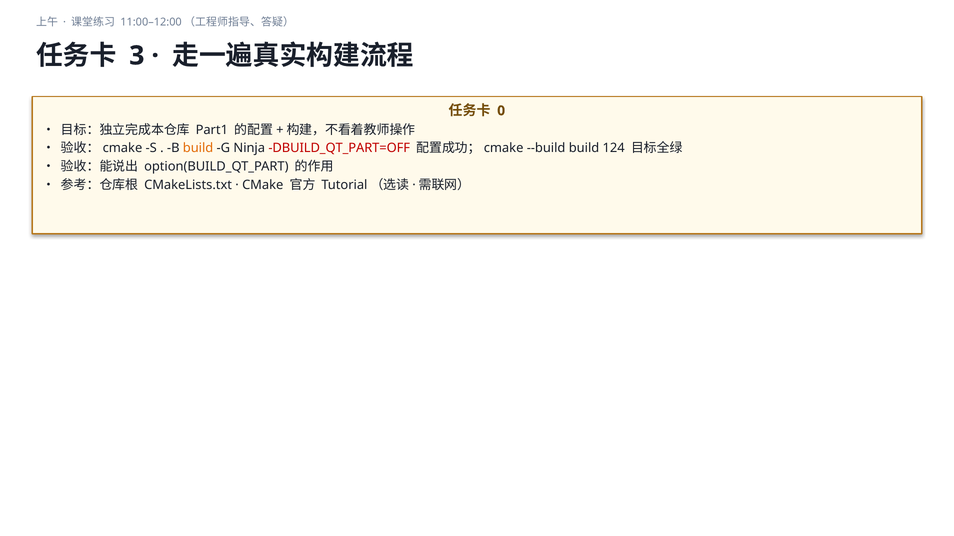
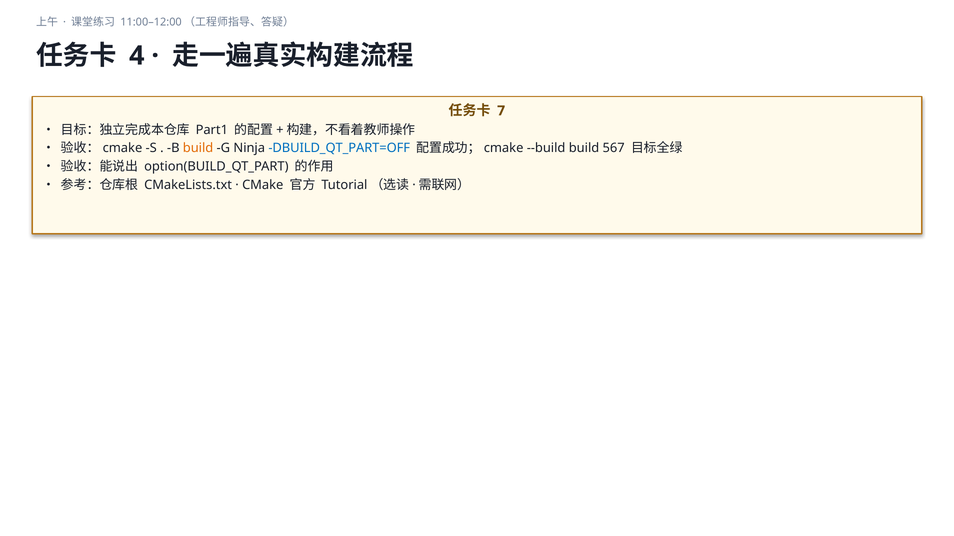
3: 3 -> 4
0: 0 -> 7
DBUILD_QT_PART=OFF colour: red -> blue
124: 124 -> 567
